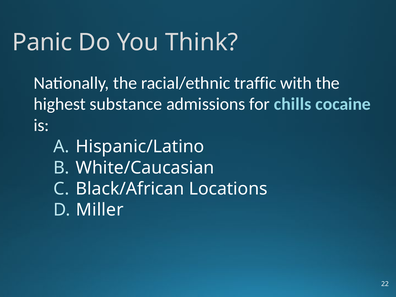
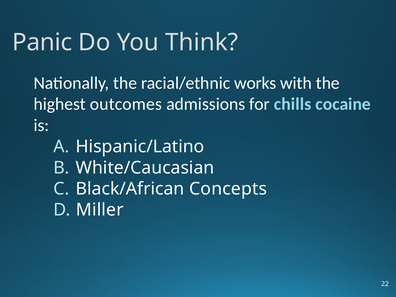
traffic: traffic -> works
substance: substance -> outcomes
Locations: Locations -> Concepts
